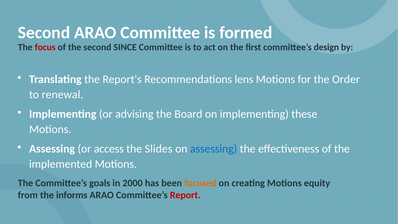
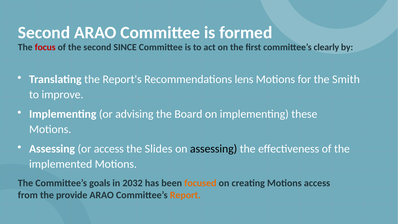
design: design -> clearly
Order: Order -> Smith
renewal: renewal -> improve
assessing at (214, 149) colour: blue -> black
2000: 2000 -> 2032
Motions equity: equity -> access
informs: informs -> provide
Report colour: red -> orange
